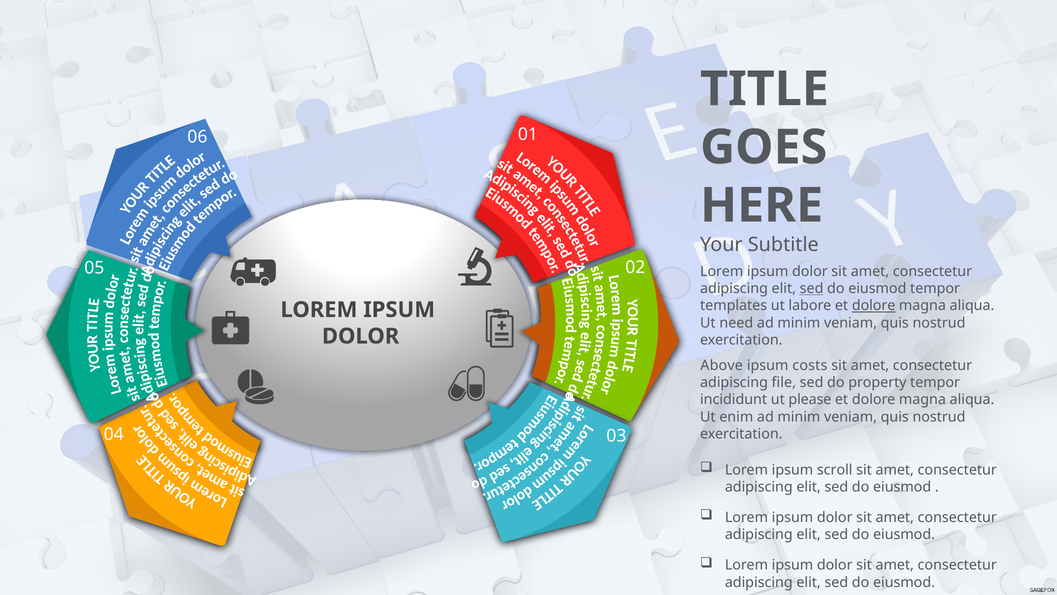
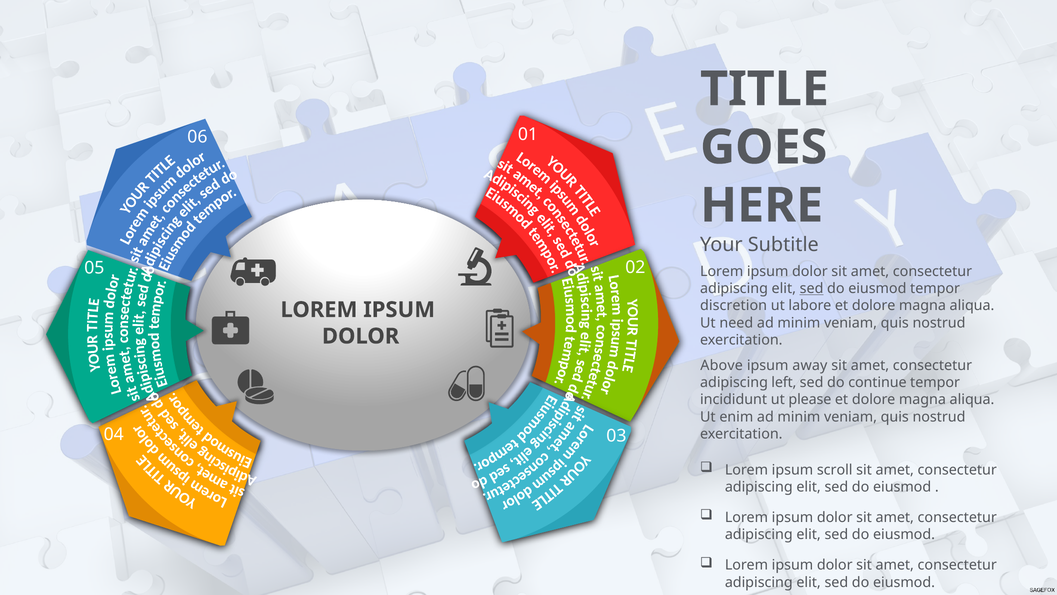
templates: templates -> discretion
dolore at (874, 306) underline: present -> none
costs: costs -> away
file: file -> left
property: property -> continue
